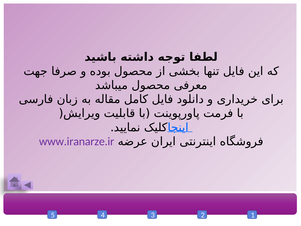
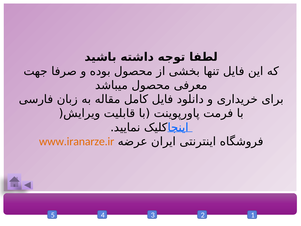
www.iranarze.ir colour: purple -> orange
